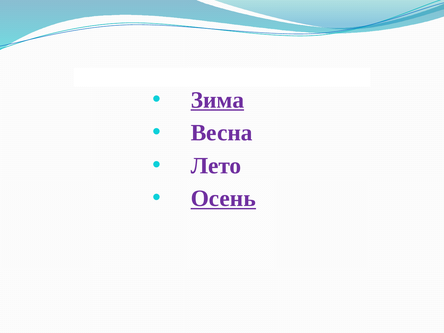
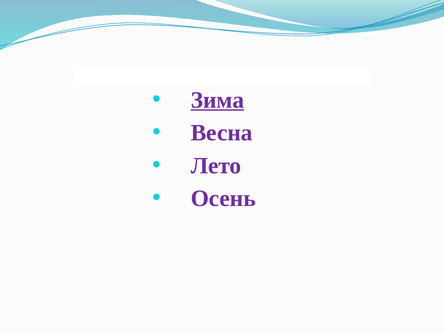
Осень underline: present -> none
